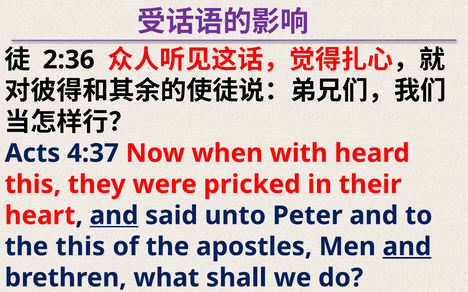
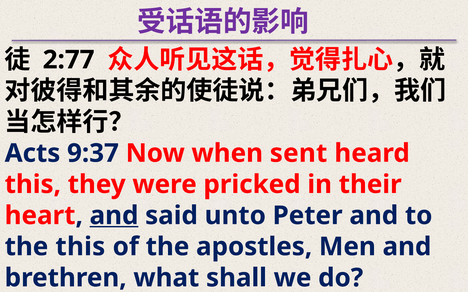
2:36: 2:36 -> 2:77
4:37: 4:37 -> 9:37
with: with -> sent
and at (407, 247) underline: present -> none
